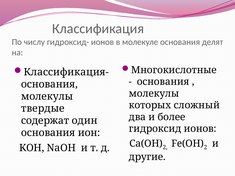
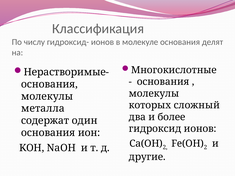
Классификация-: Классификация- -> Нерастворимые-
твердые: твердые -> металла
